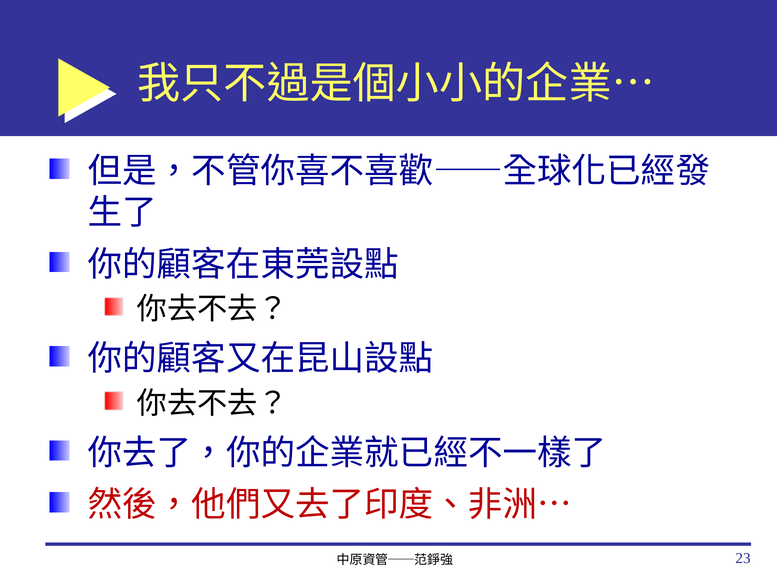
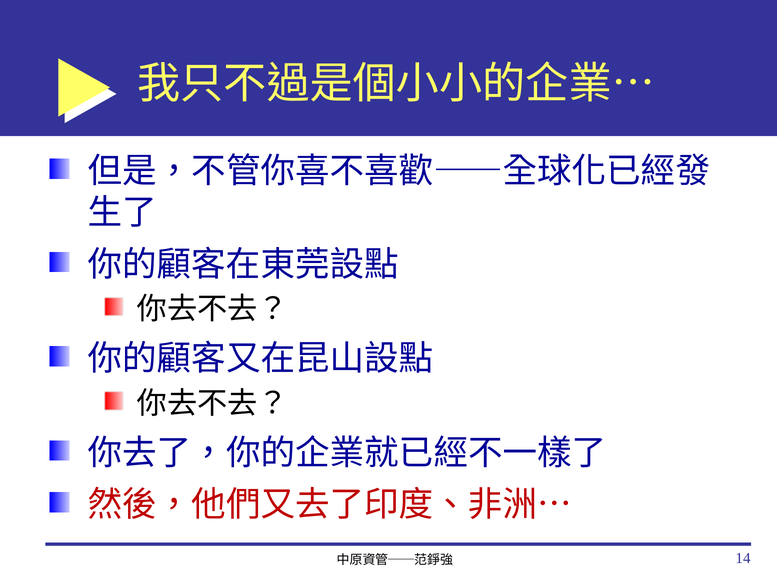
23: 23 -> 14
